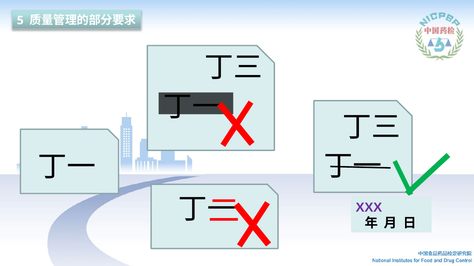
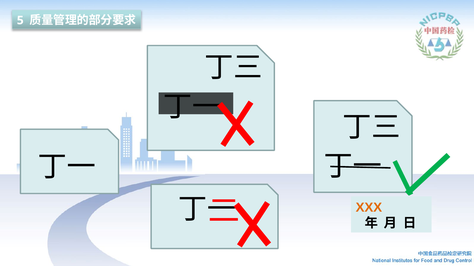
XXX colour: purple -> orange
